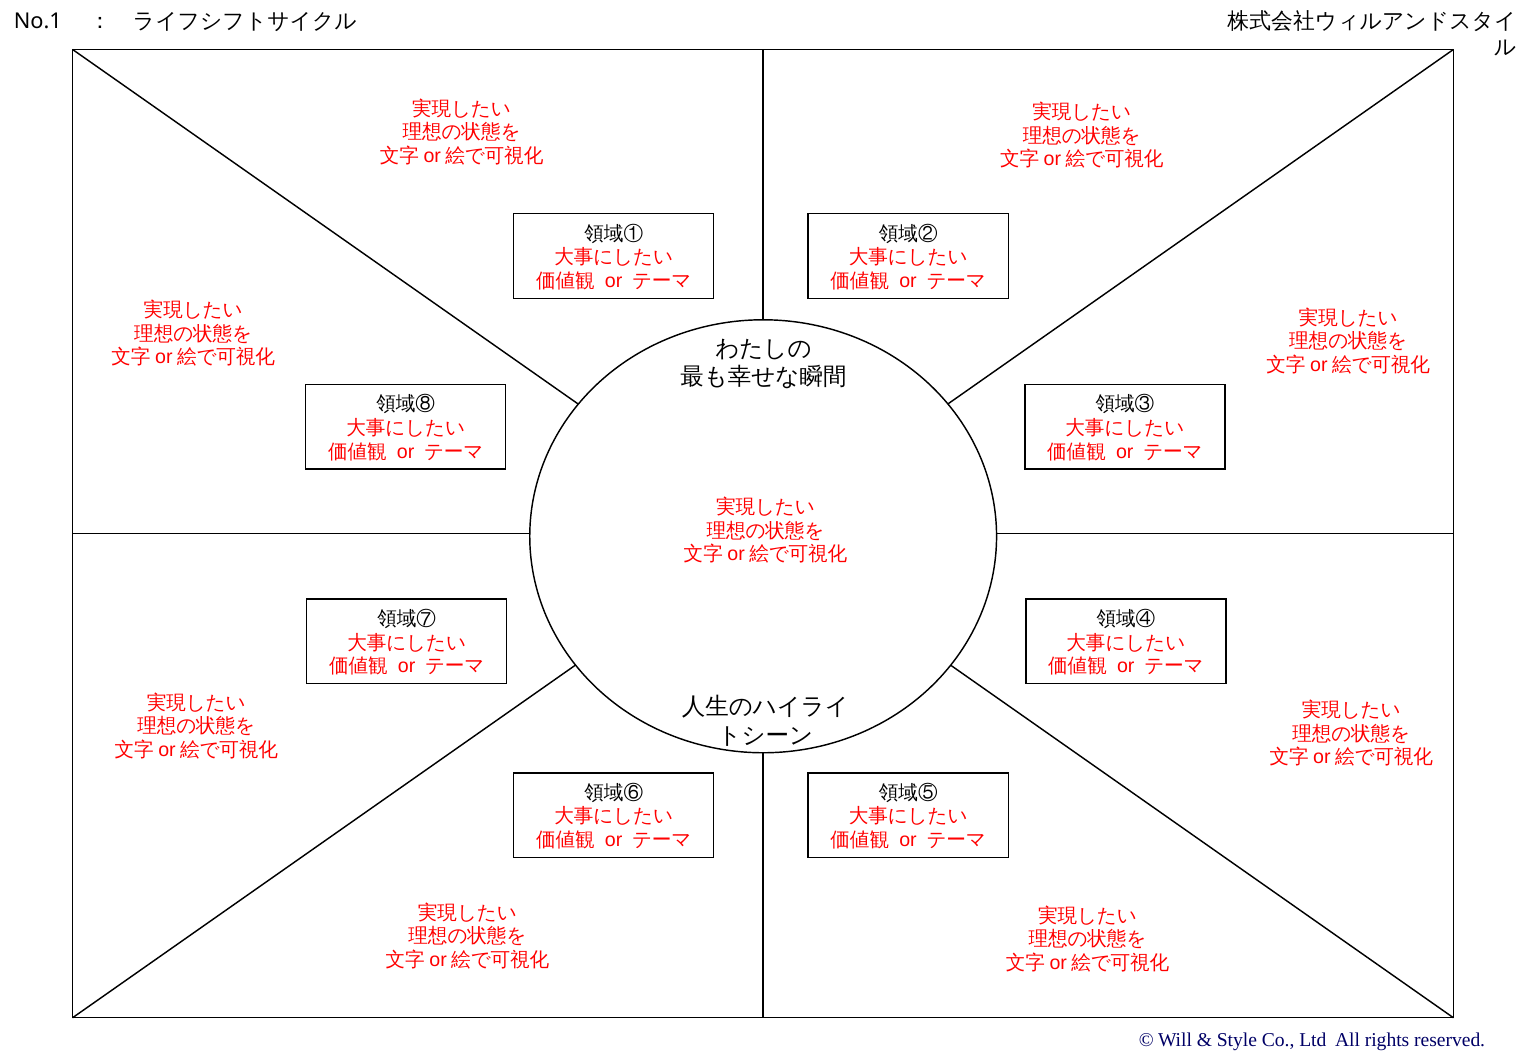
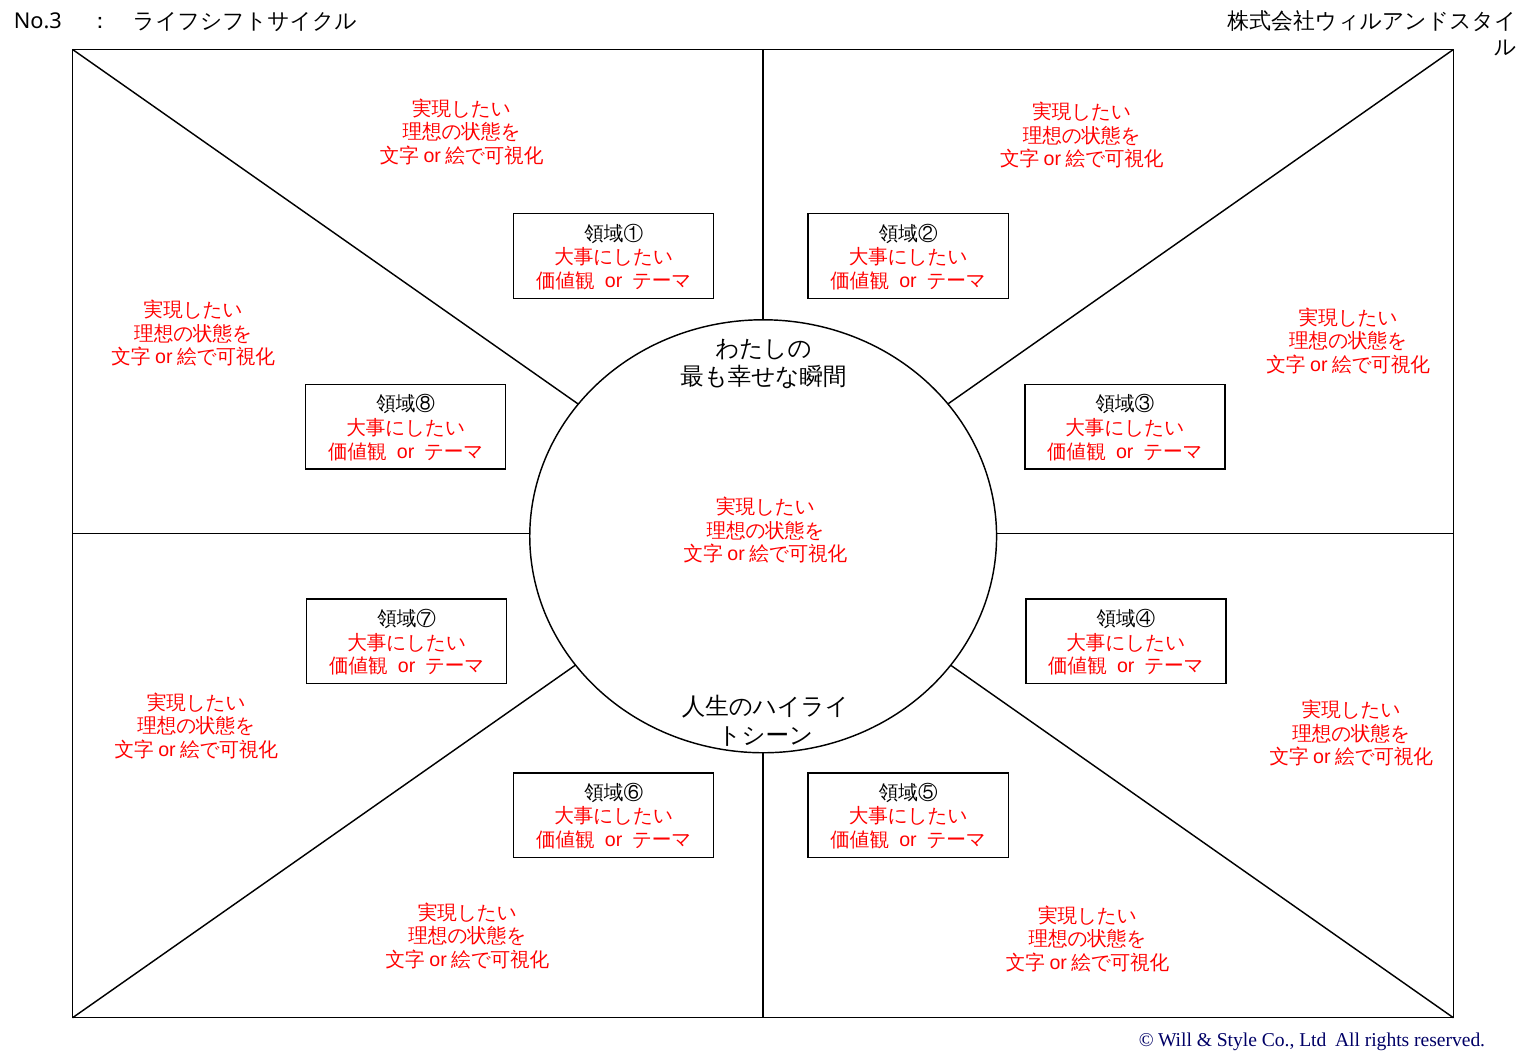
No.1: No.1 -> No.3
